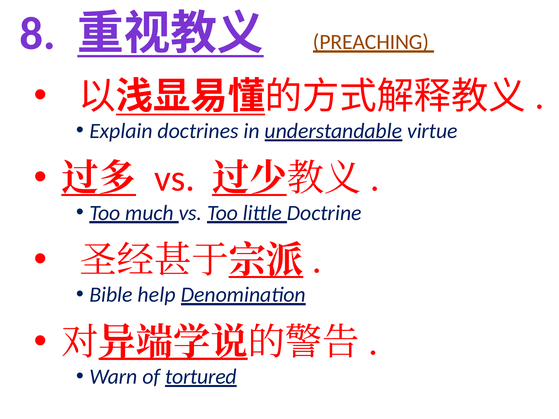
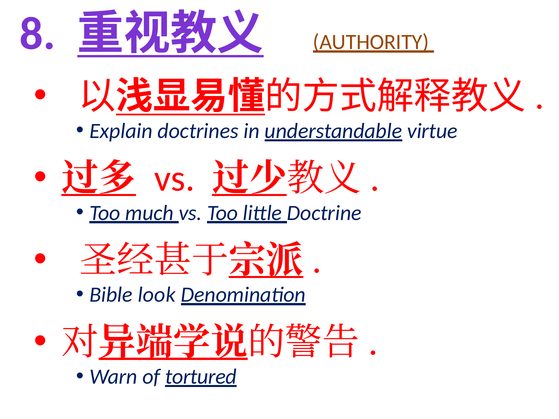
PREACHING: PREACHING -> AUTHORITY
help: help -> look
